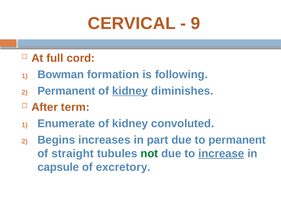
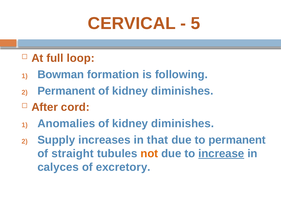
9: 9 -> 5
cord: cord -> loop
kidney at (130, 91) underline: present -> none
term: term -> cord
Enumerate: Enumerate -> Anomalies
convoluted at (183, 123): convoluted -> diminishes
Begins: Begins -> Supply
part: part -> that
not colour: green -> orange
capsule: capsule -> calyces
